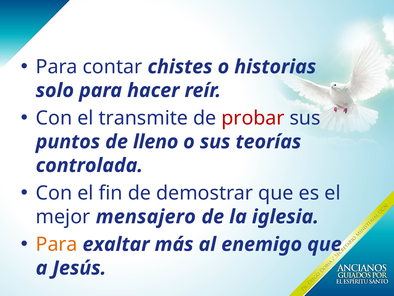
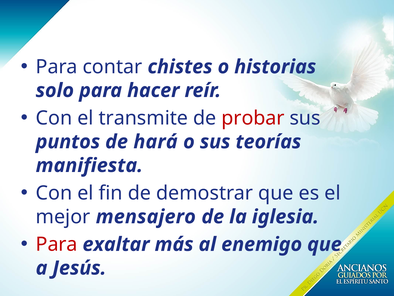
lleno: lleno -> hará
controlada: controlada -> manifiesta
Para at (57, 244) colour: orange -> red
